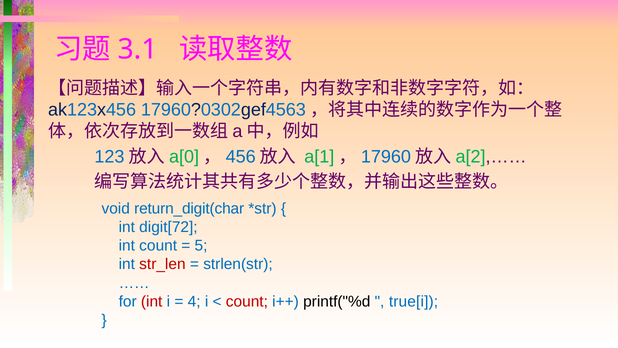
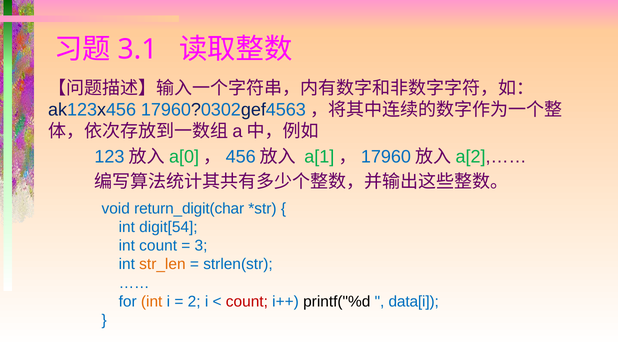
digit[72: digit[72 -> digit[54
5: 5 -> 3
str_len colour: red -> orange
int at (152, 301) colour: red -> orange
4: 4 -> 2
true[i: true[i -> data[i
